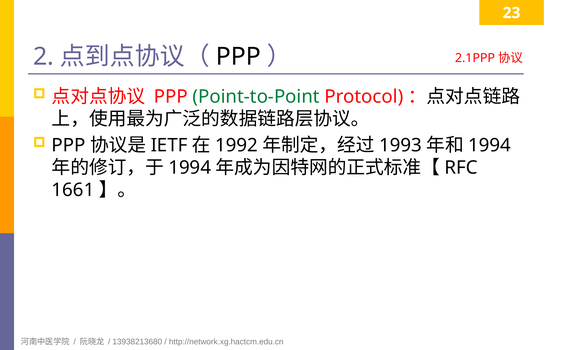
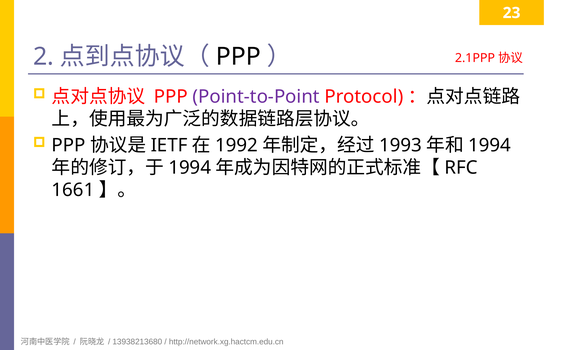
Point-to-Point colour: green -> purple
